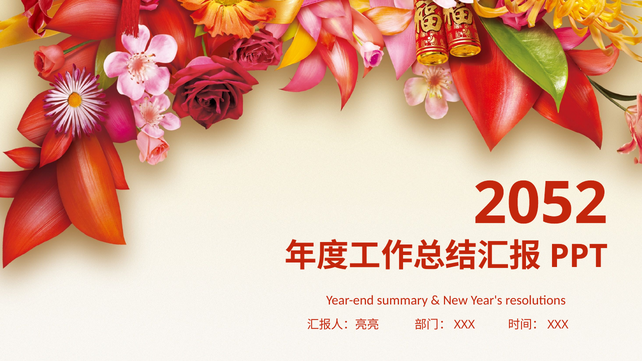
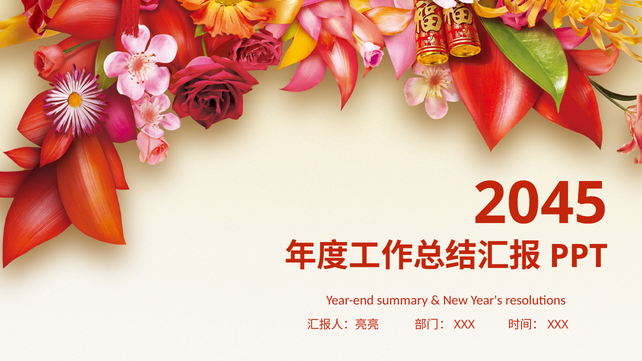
2052: 2052 -> 2045
